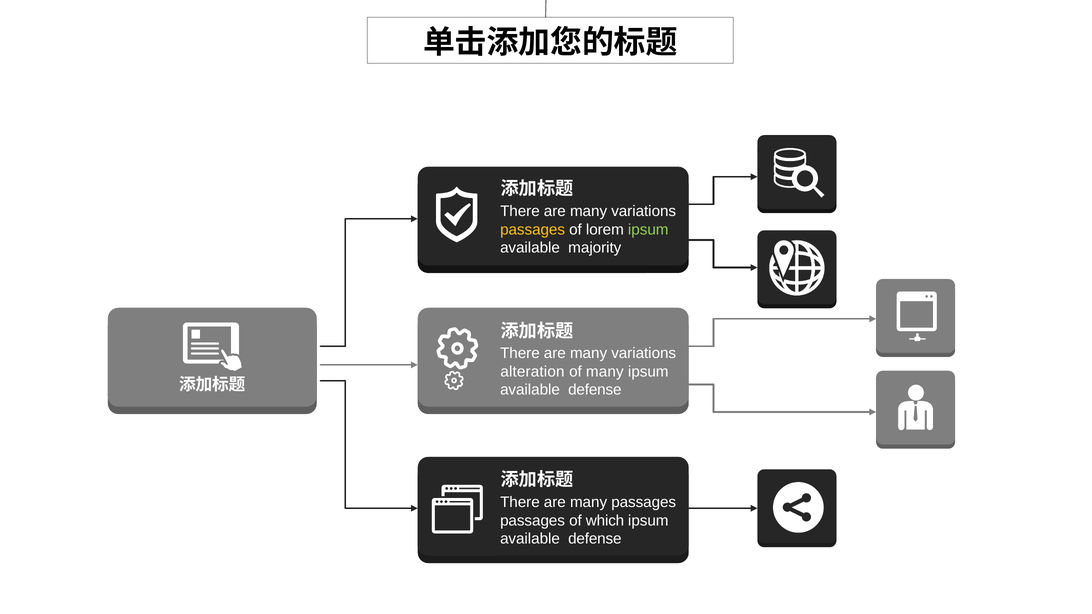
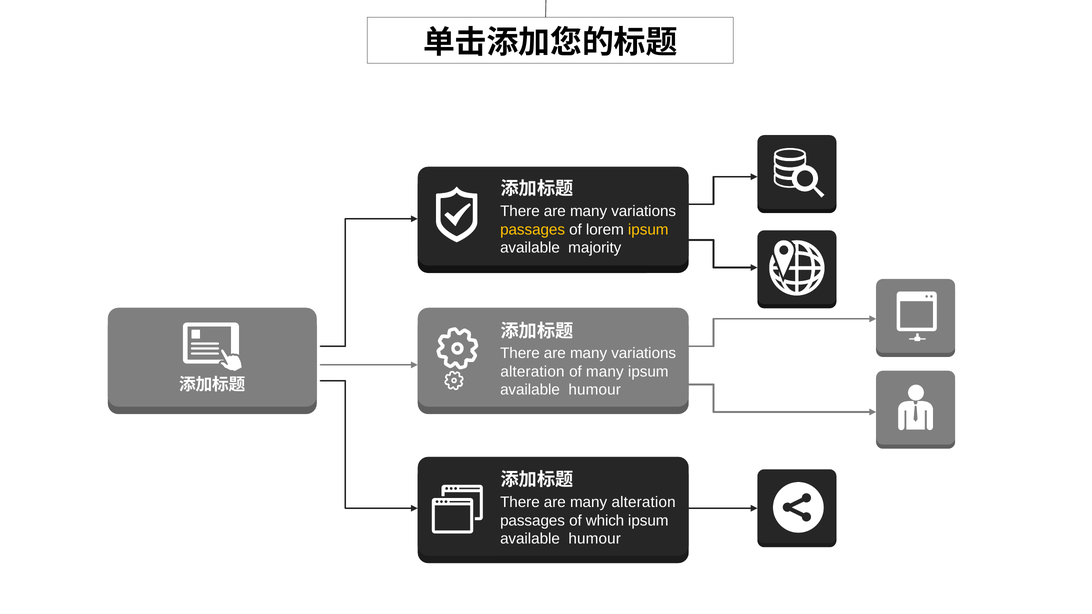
ipsum at (648, 230) colour: light green -> yellow
defense at (595, 390): defense -> humour
many passages: passages -> alteration
defense at (595, 539): defense -> humour
